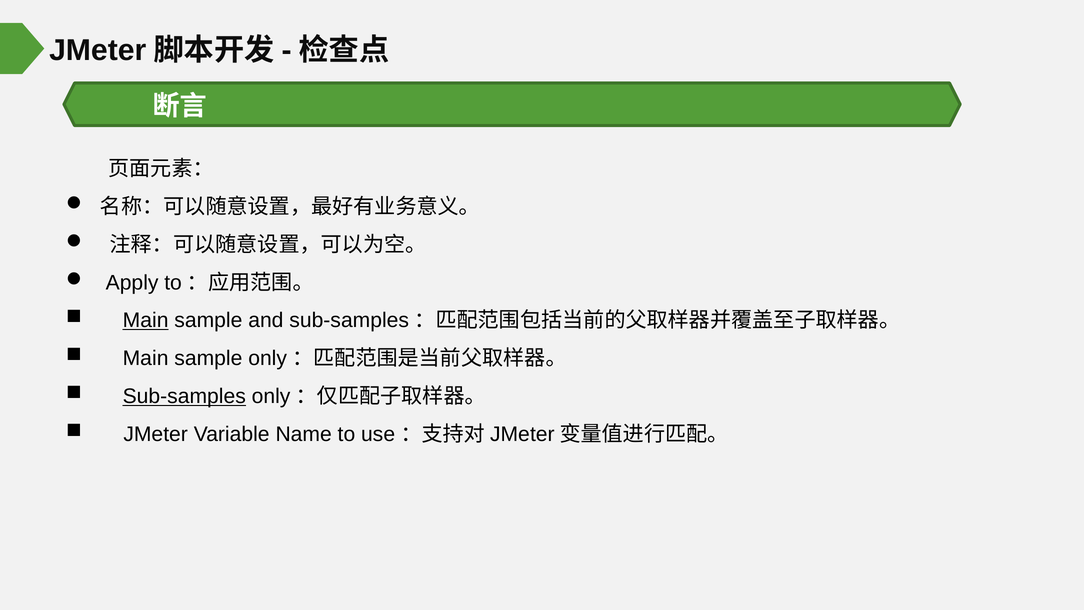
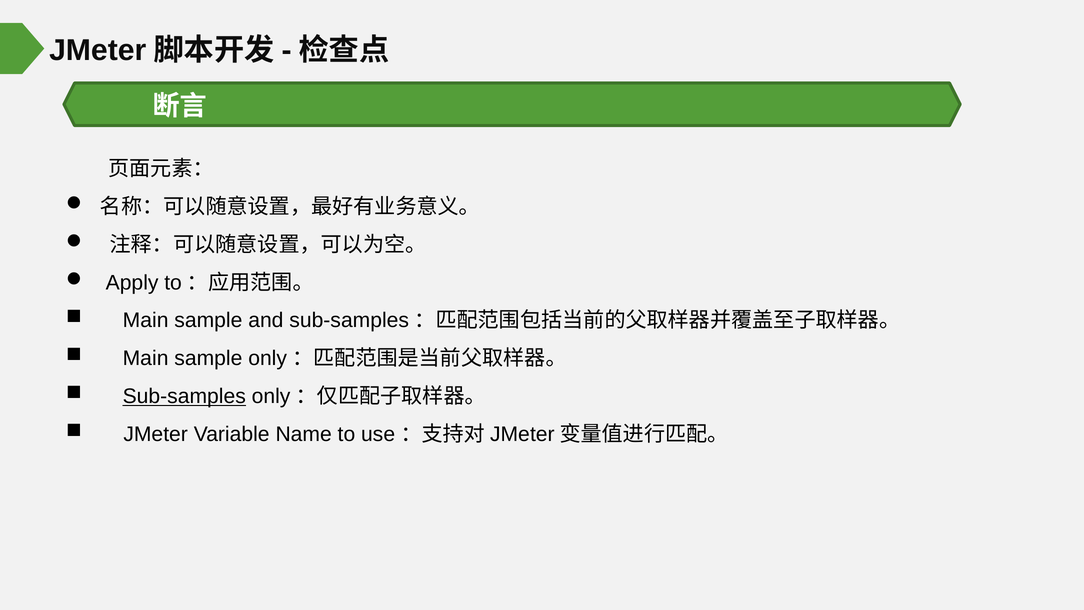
Main at (146, 320) underline: present -> none
